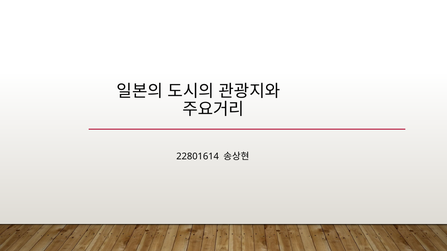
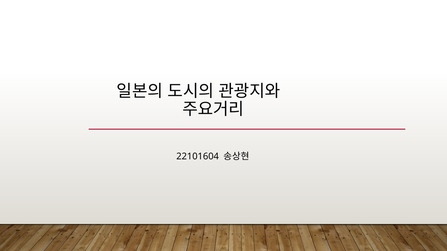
22801614: 22801614 -> 22101604
